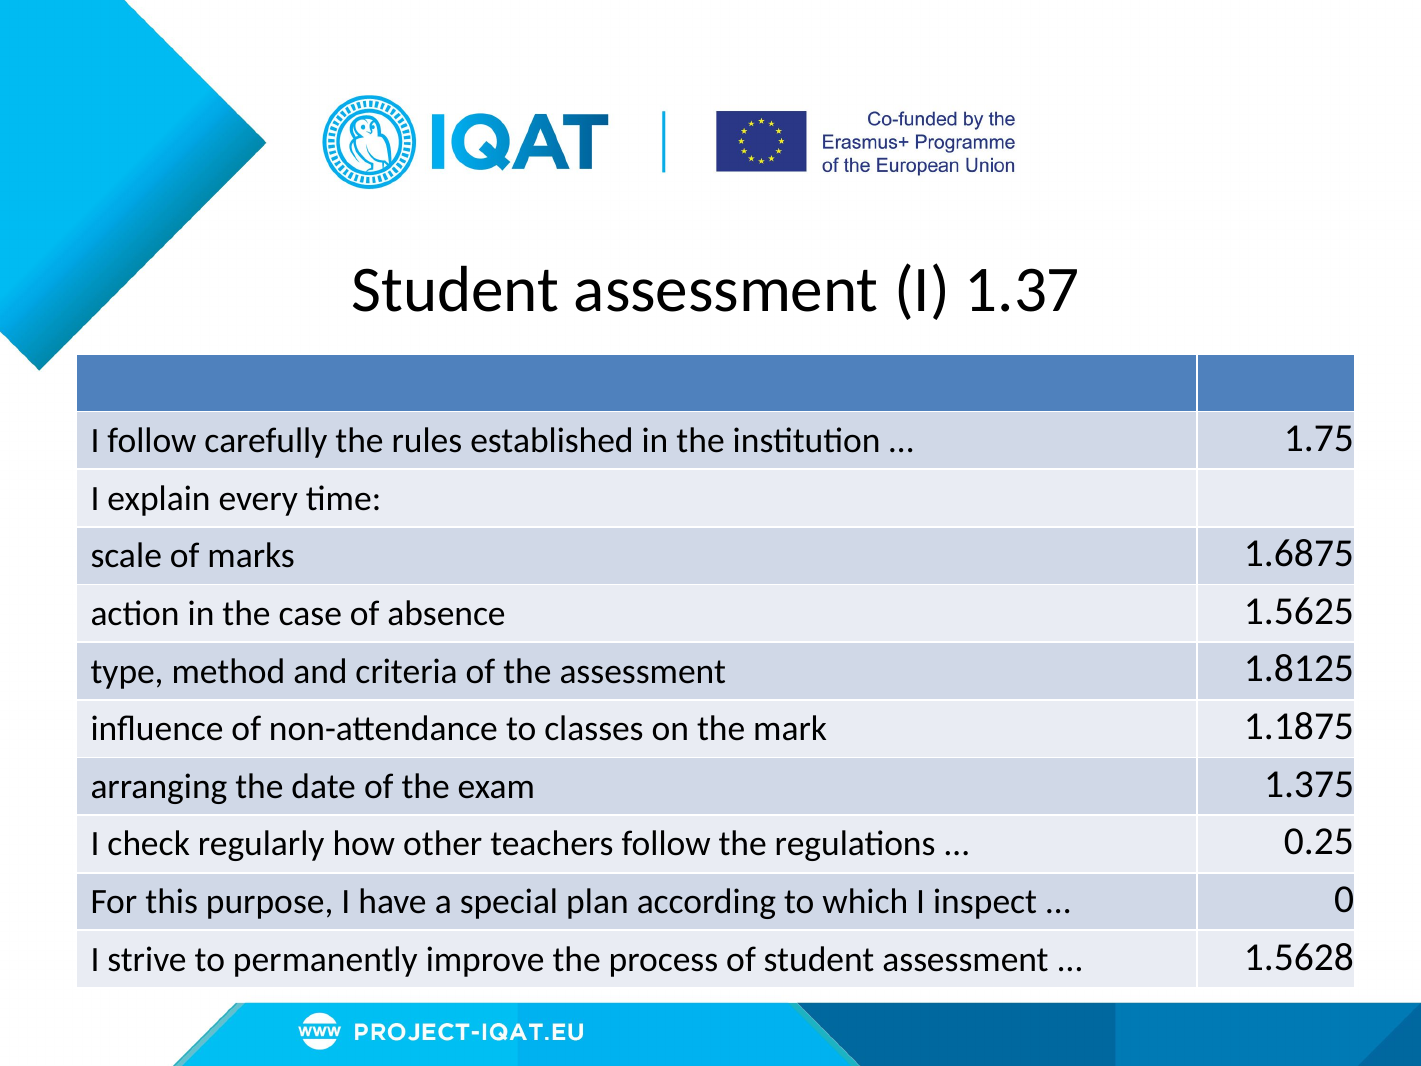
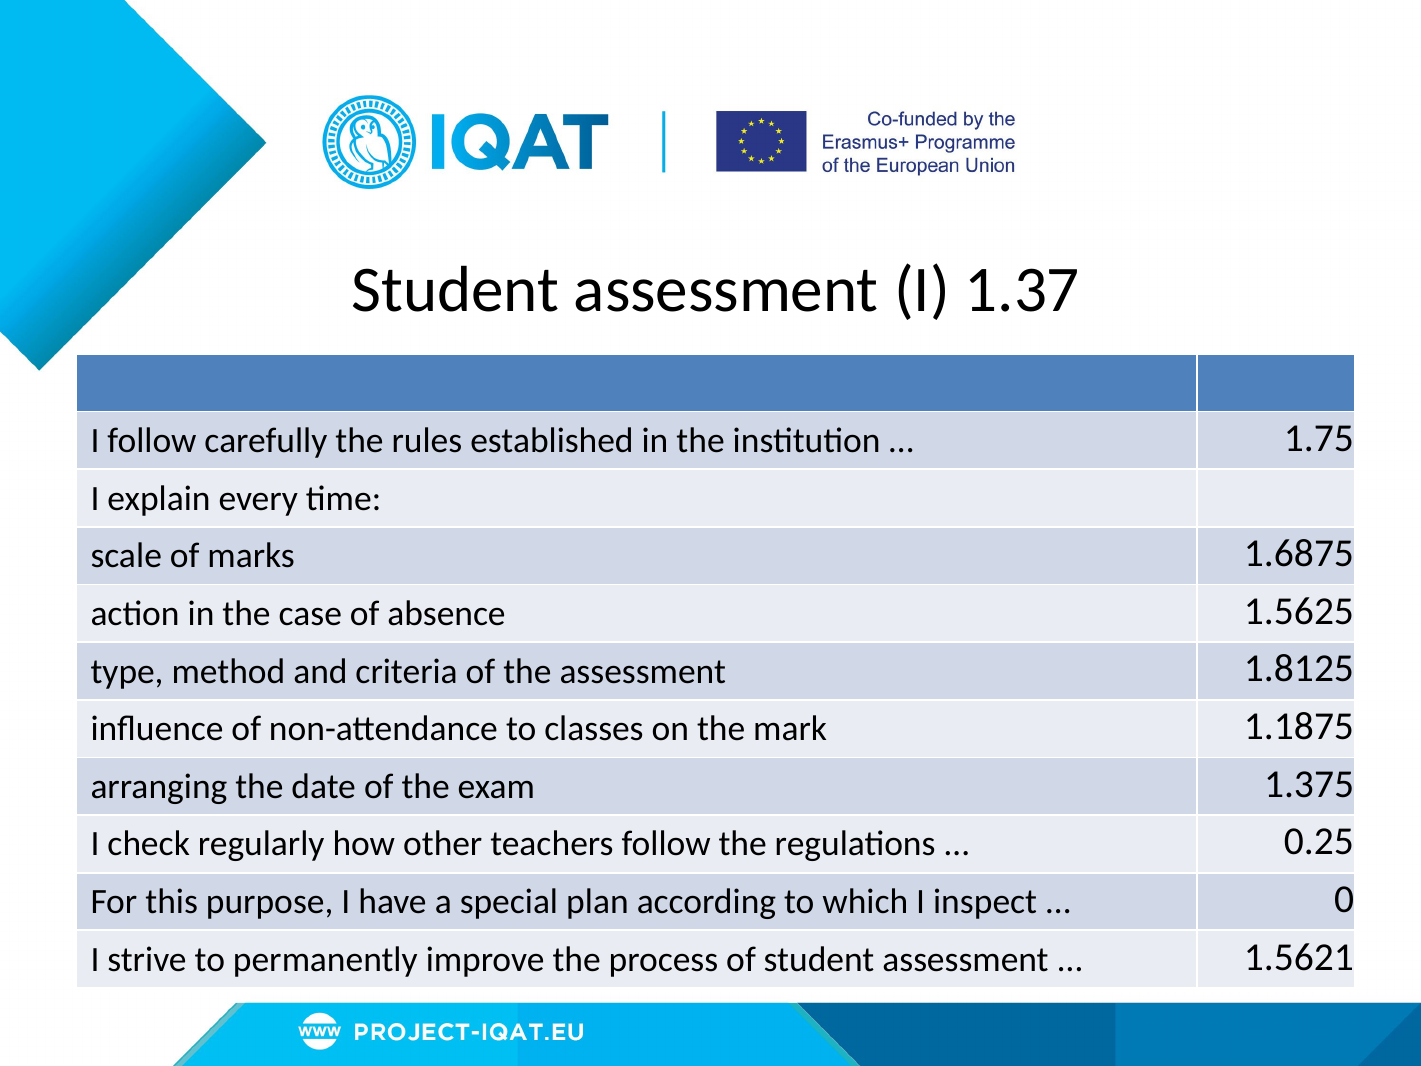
1.5628: 1.5628 -> 1.5621
